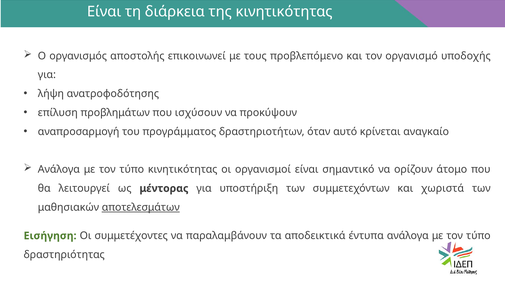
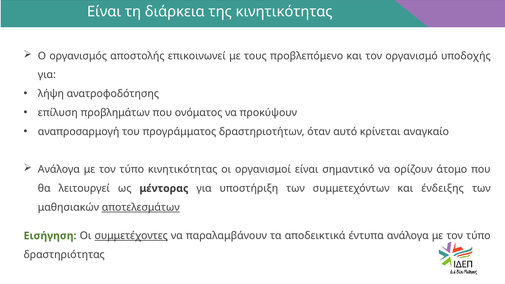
ισχύσουν: ισχύσουν -> ονόματος
χωριστά: χωριστά -> ένδειξης
συμμετέχοντες underline: none -> present
